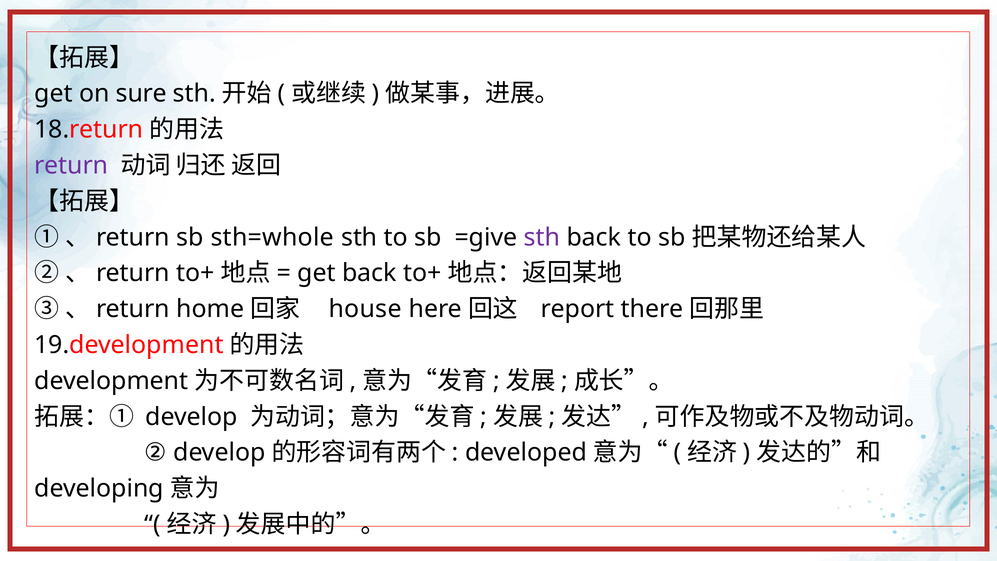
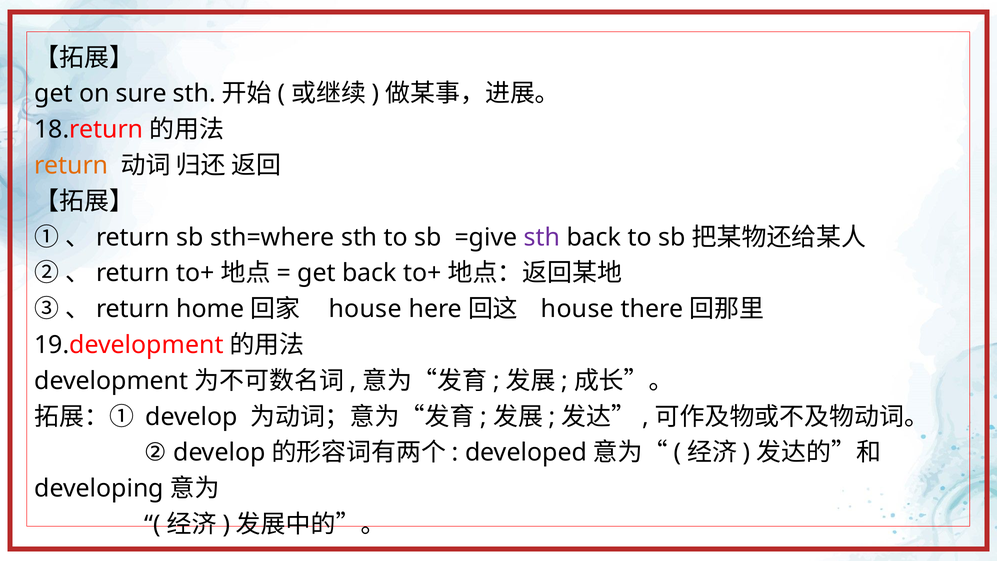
return at (71, 165) colour: purple -> orange
sth=whole: sth=whole -> sth=where
report at (577, 309): report -> house
